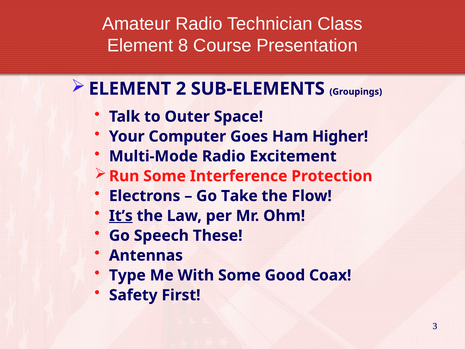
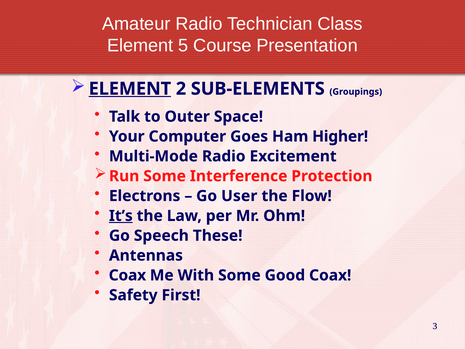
8: 8 -> 5
ELEMENT at (130, 89) underline: none -> present
Take: Take -> User
Type at (127, 275): Type -> Coax
